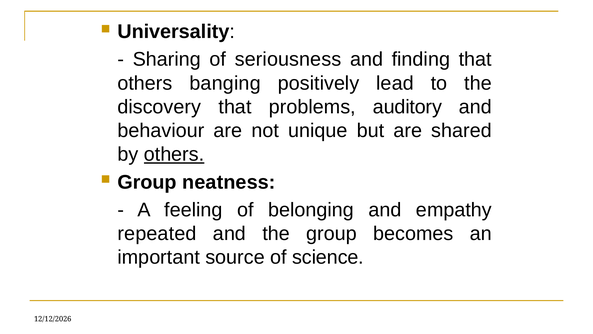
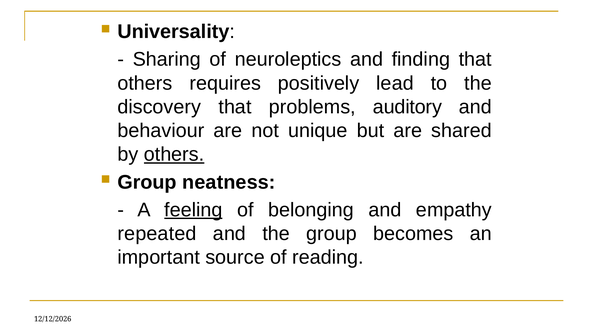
seriousness: seriousness -> neuroleptics
banging: banging -> requires
feeling underline: none -> present
science: science -> reading
